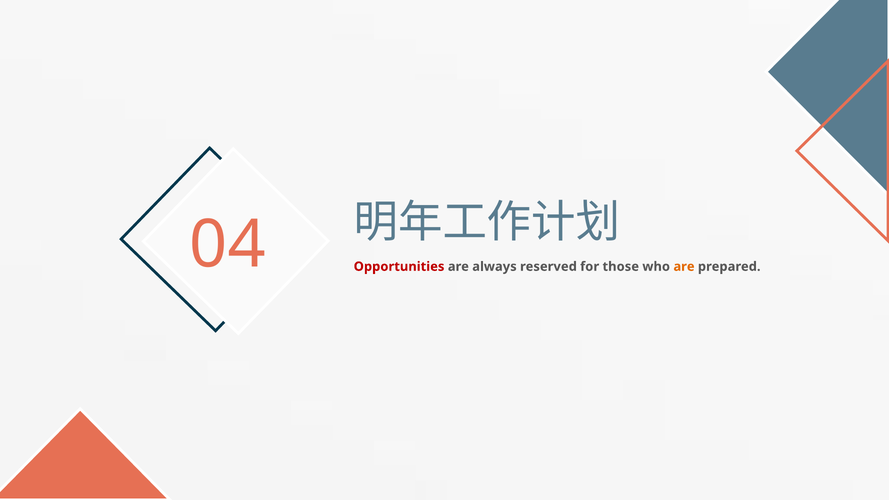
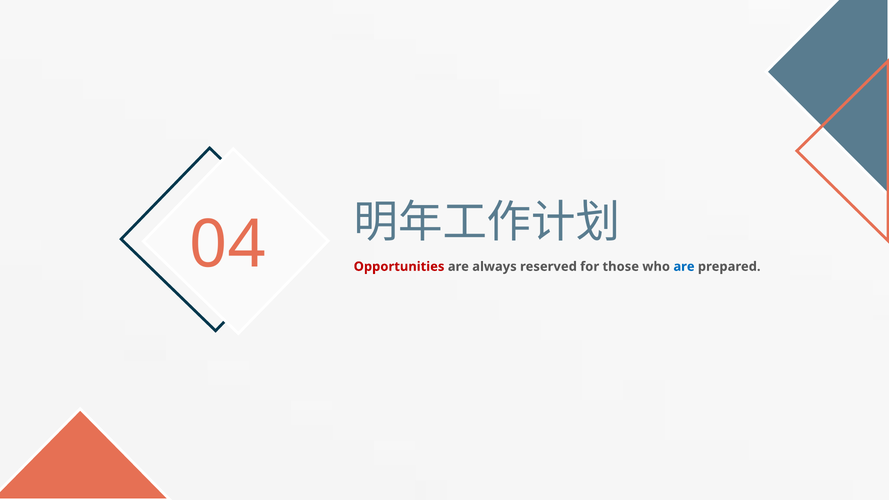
are at (684, 267) colour: orange -> blue
